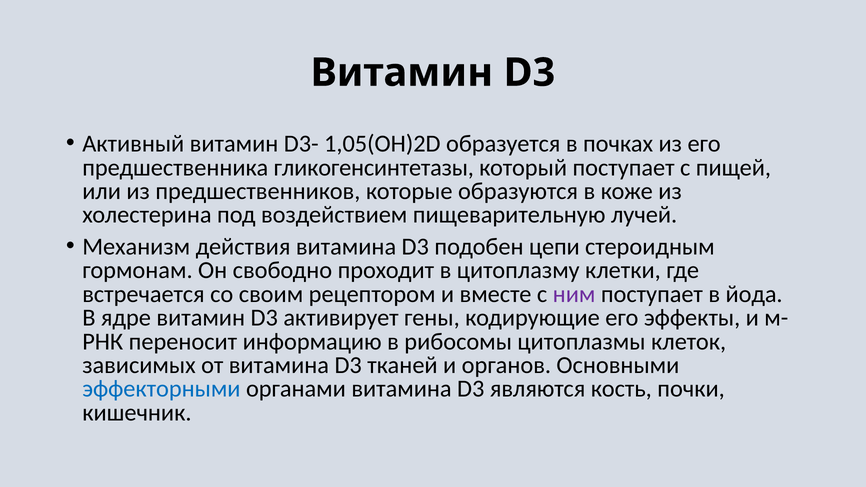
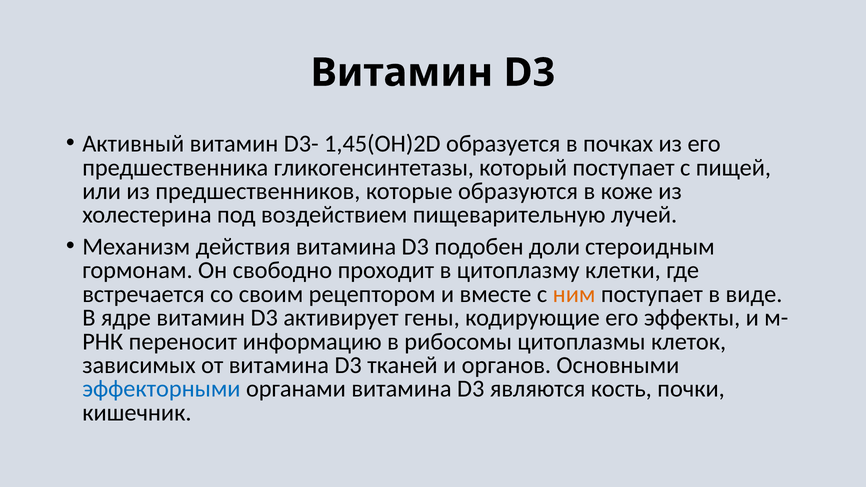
1,05(ОН)2D: 1,05(ОН)2D -> 1,45(ОН)2D
цепи: цепи -> доли
ним colour: purple -> orange
йода: йода -> виде
